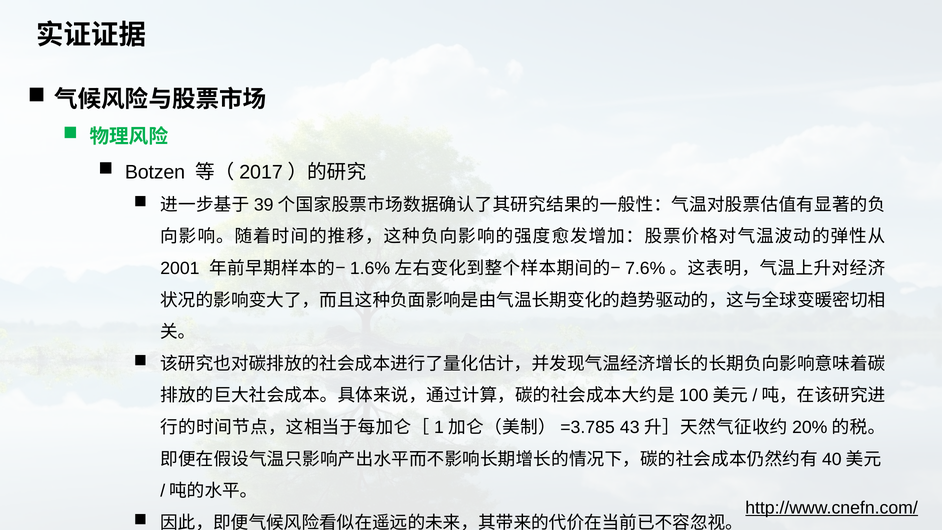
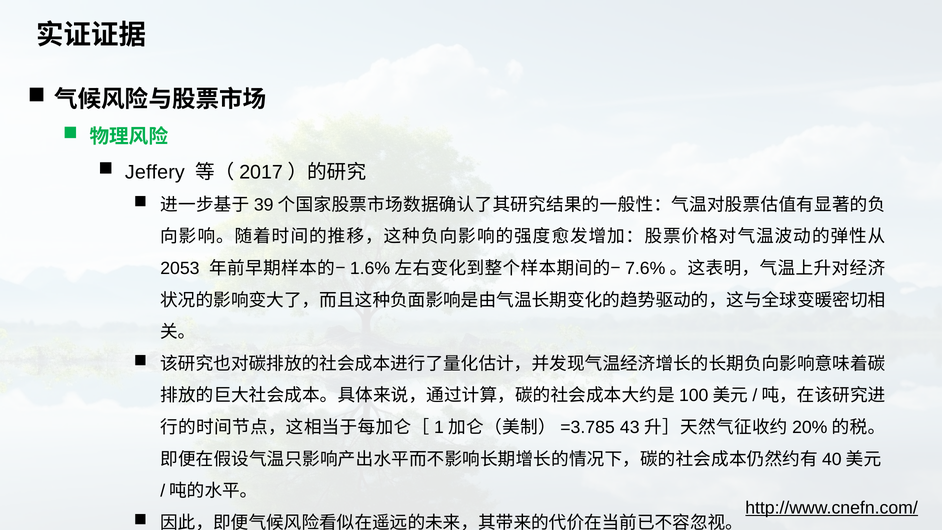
Botzen: Botzen -> Jeffery
2001: 2001 -> 2053
